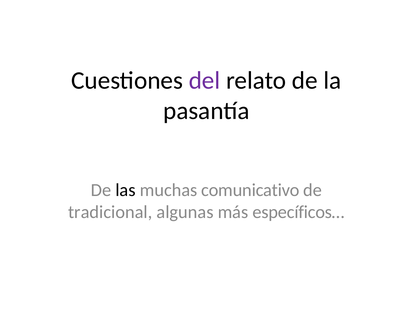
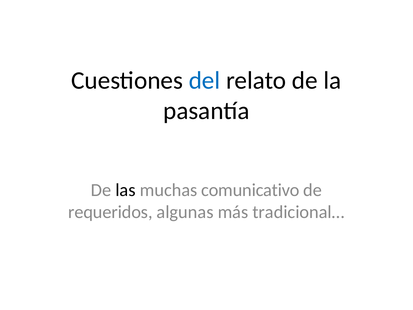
del colour: purple -> blue
tradicional: tradicional -> requeridos
específicos…: específicos… -> tradicional…
